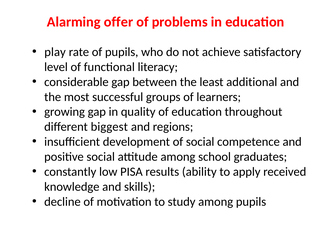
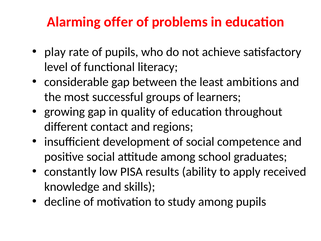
additional: additional -> ambitions
biggest: biggest -> contact
